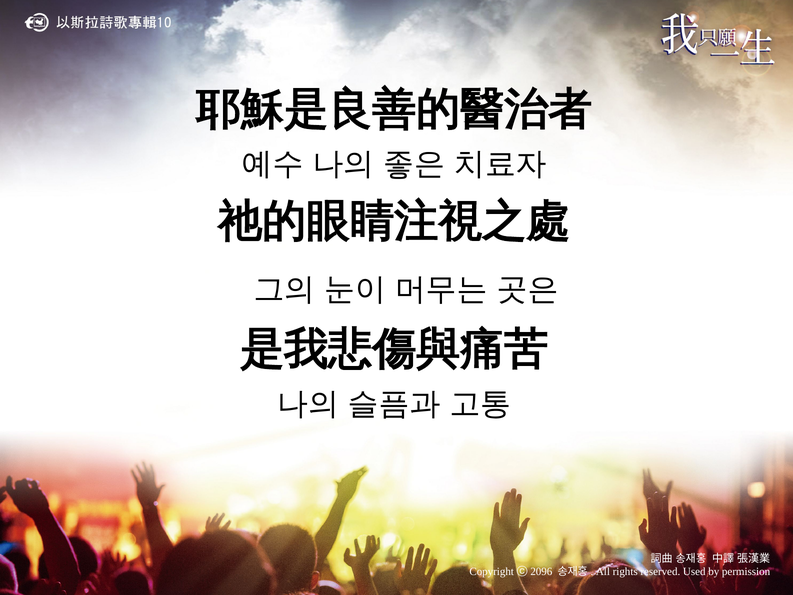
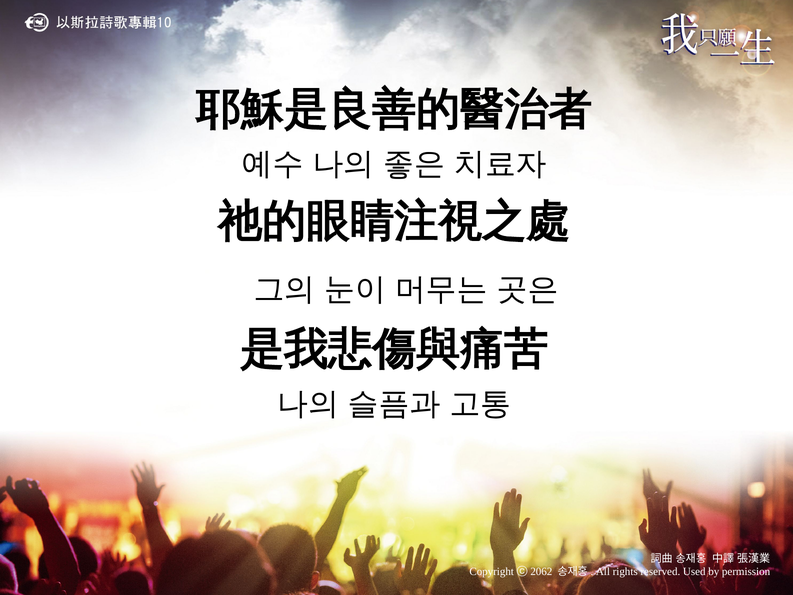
2096: 2096 -> 2062
